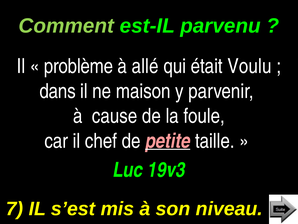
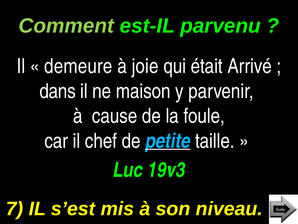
problème: problème -> demeure
allé: allé -> joie
Voulu: Voulu -> Arrivé
petite colour: pink -> light blue
